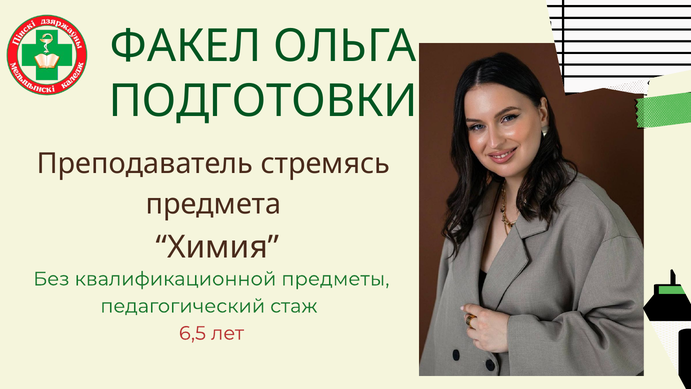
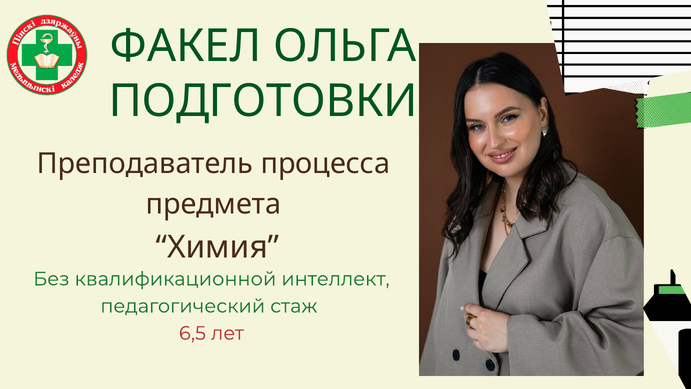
стремясь: стремясь -> процесса
предметы: предметы -> интеллект
